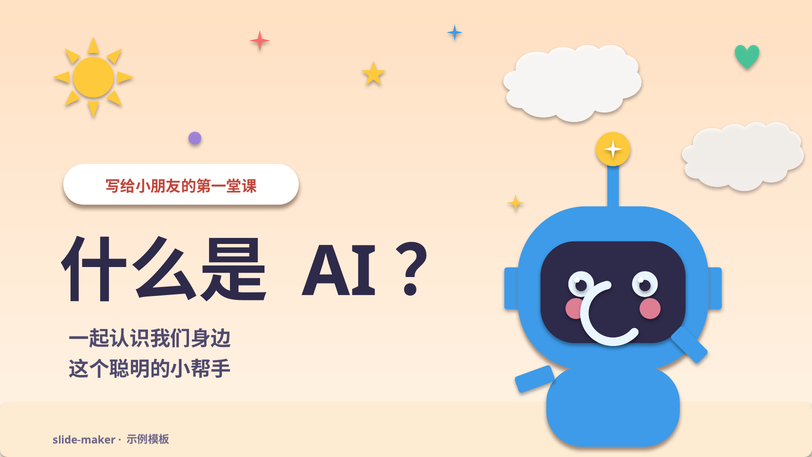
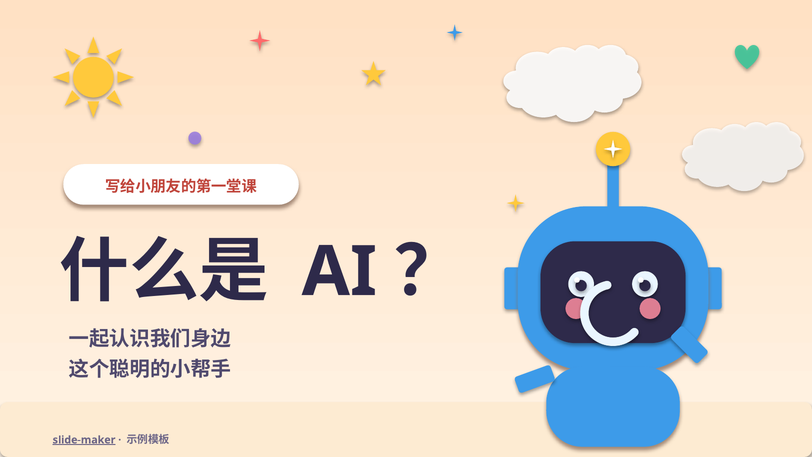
slide-maker underline: none -> present
